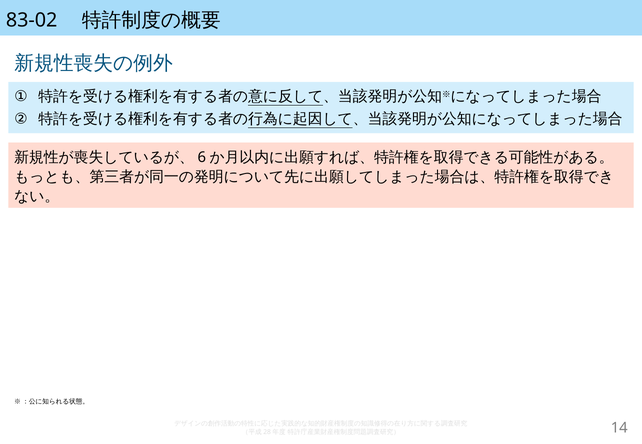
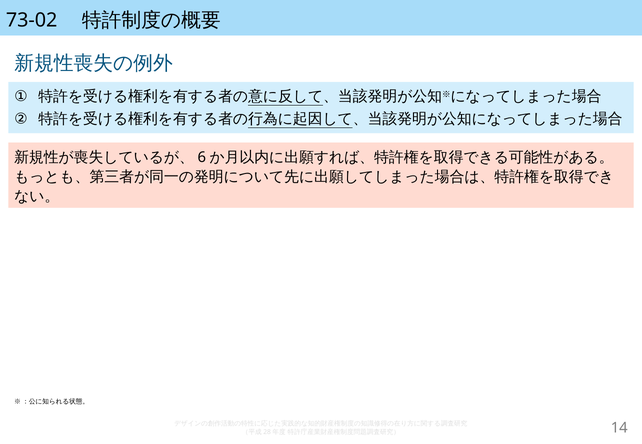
83-02: 83-02 -> 73-02
